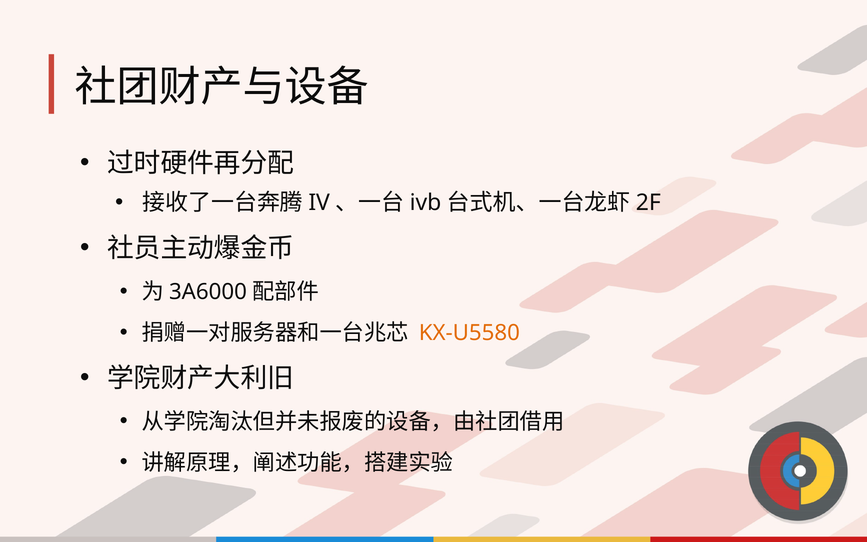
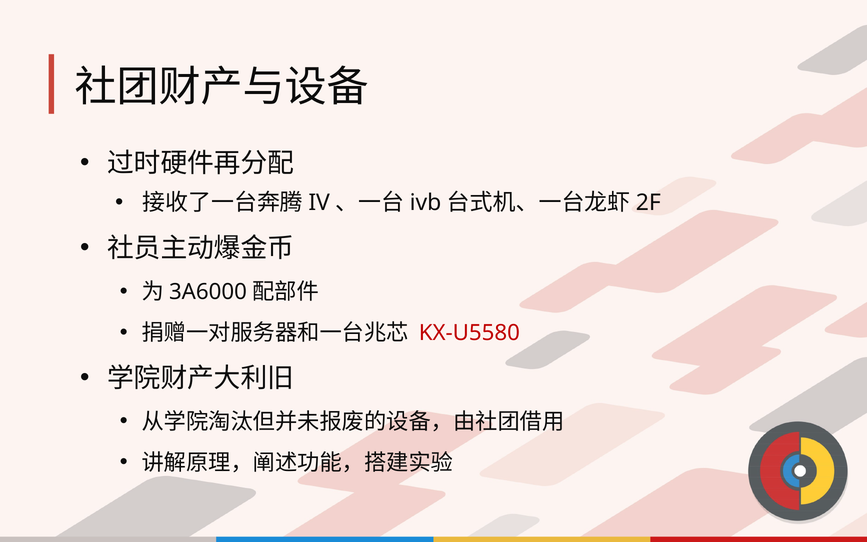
KX-U5580 colour: orange -> red
